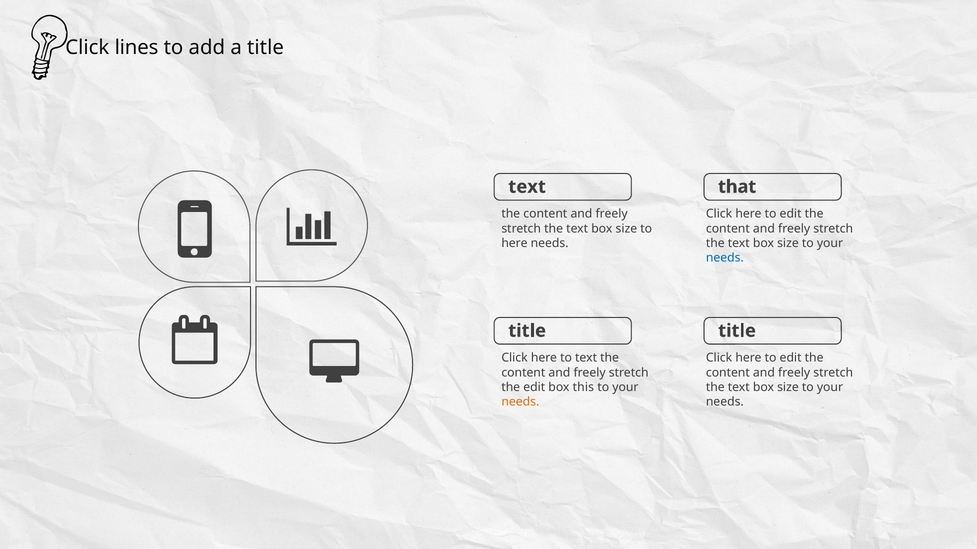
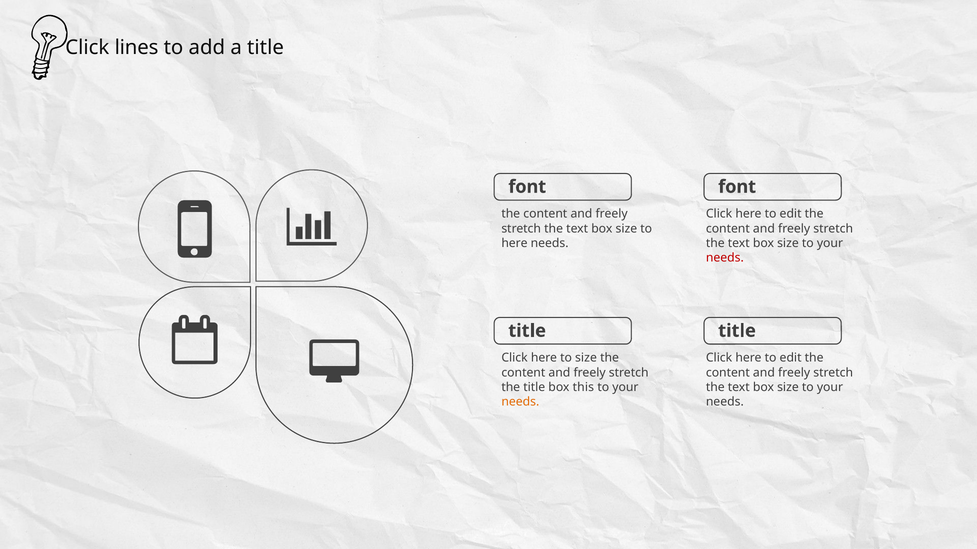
text at (527, 187): text -> font
that at (737, 187): that -> font
needs at (725, 258) colour: blue -> red
to text: text -> size
the edit: edit -> title
